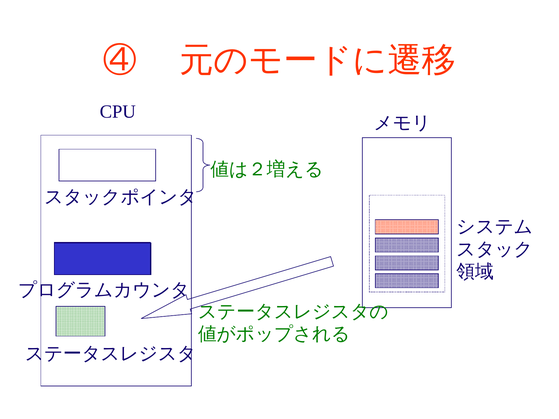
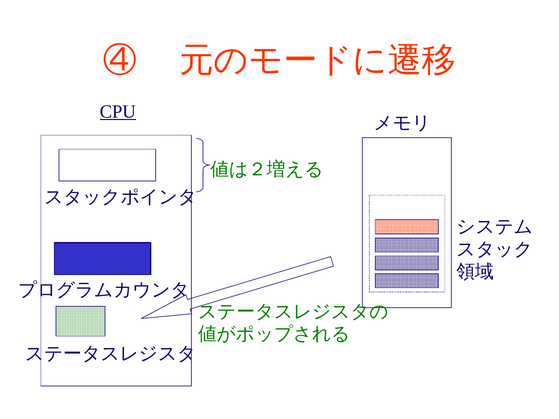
CPU underline: none -> present
